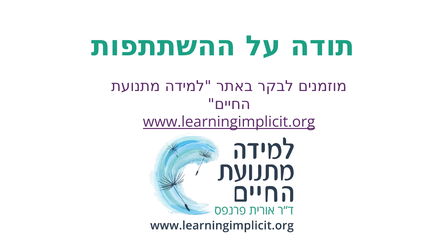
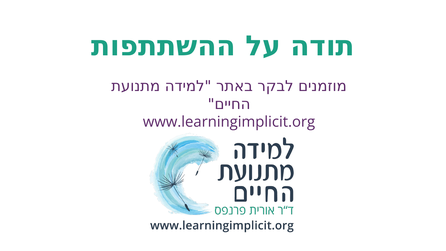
www.learningimplicit.org underline: present -> none
